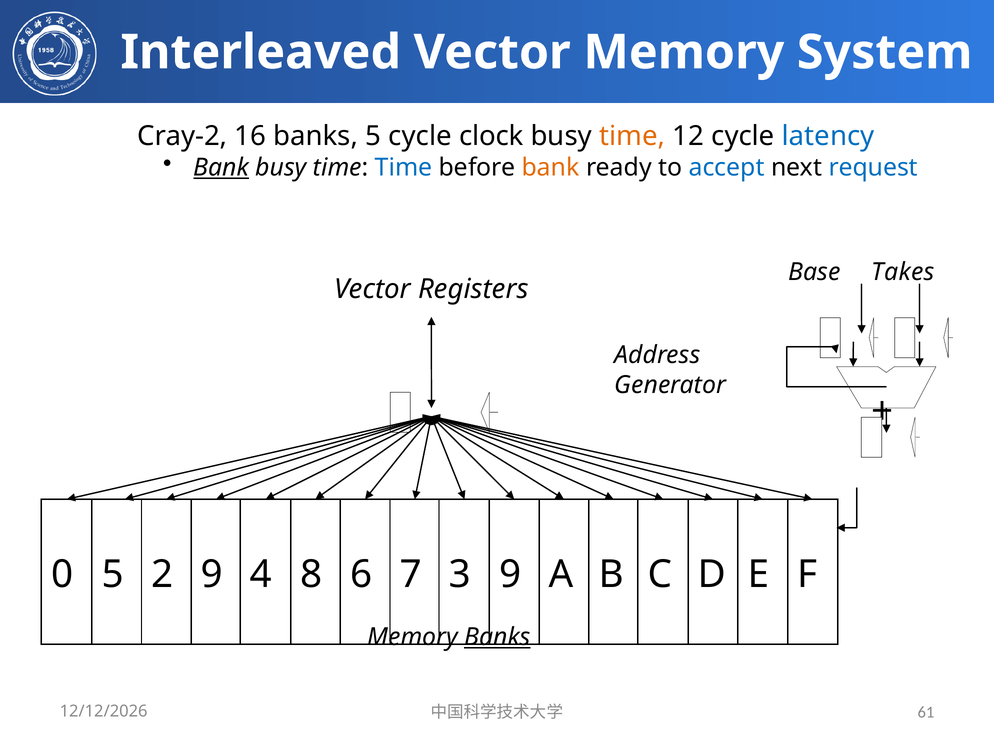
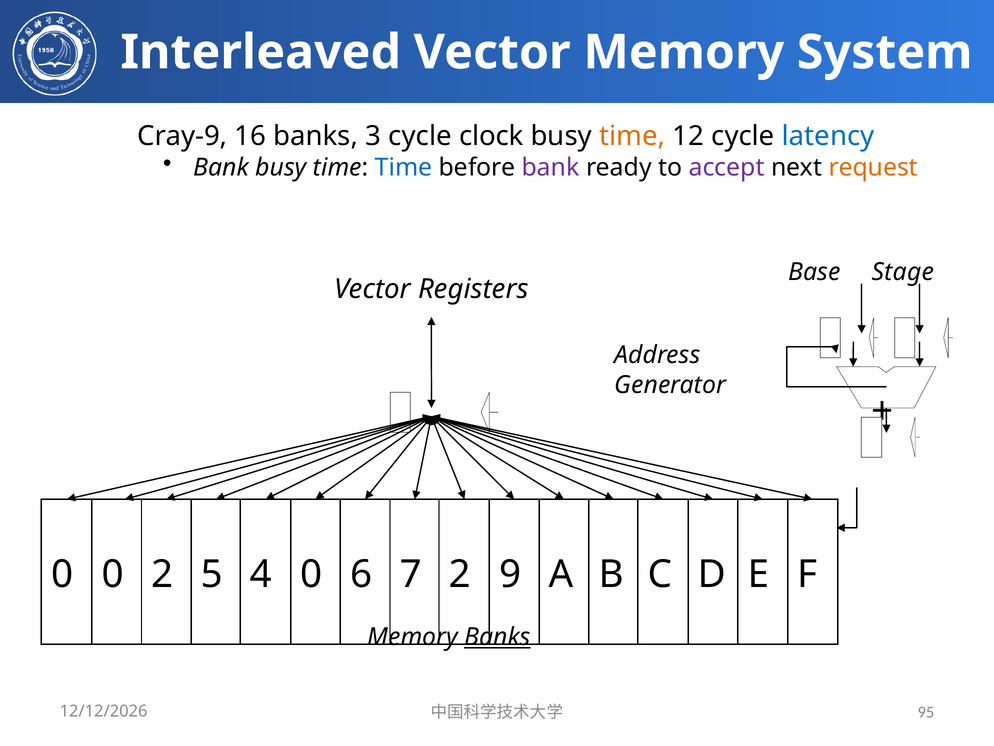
Cray-2: Cray-2 -> Cray-9
banks 5: 5 -> 3
Bank at (221, 167) underline: present -> none
bank at (551, 167) colour: orange -> purple
accept colour: blue -> purple
request colour: blue -> orange
Takes: Takes -> Stage
0 5: 5 -> 0
2 9: 9 -> 5
4 8: 8 -> 0
7 3: 3 -> 2
61: 61 -> 95
